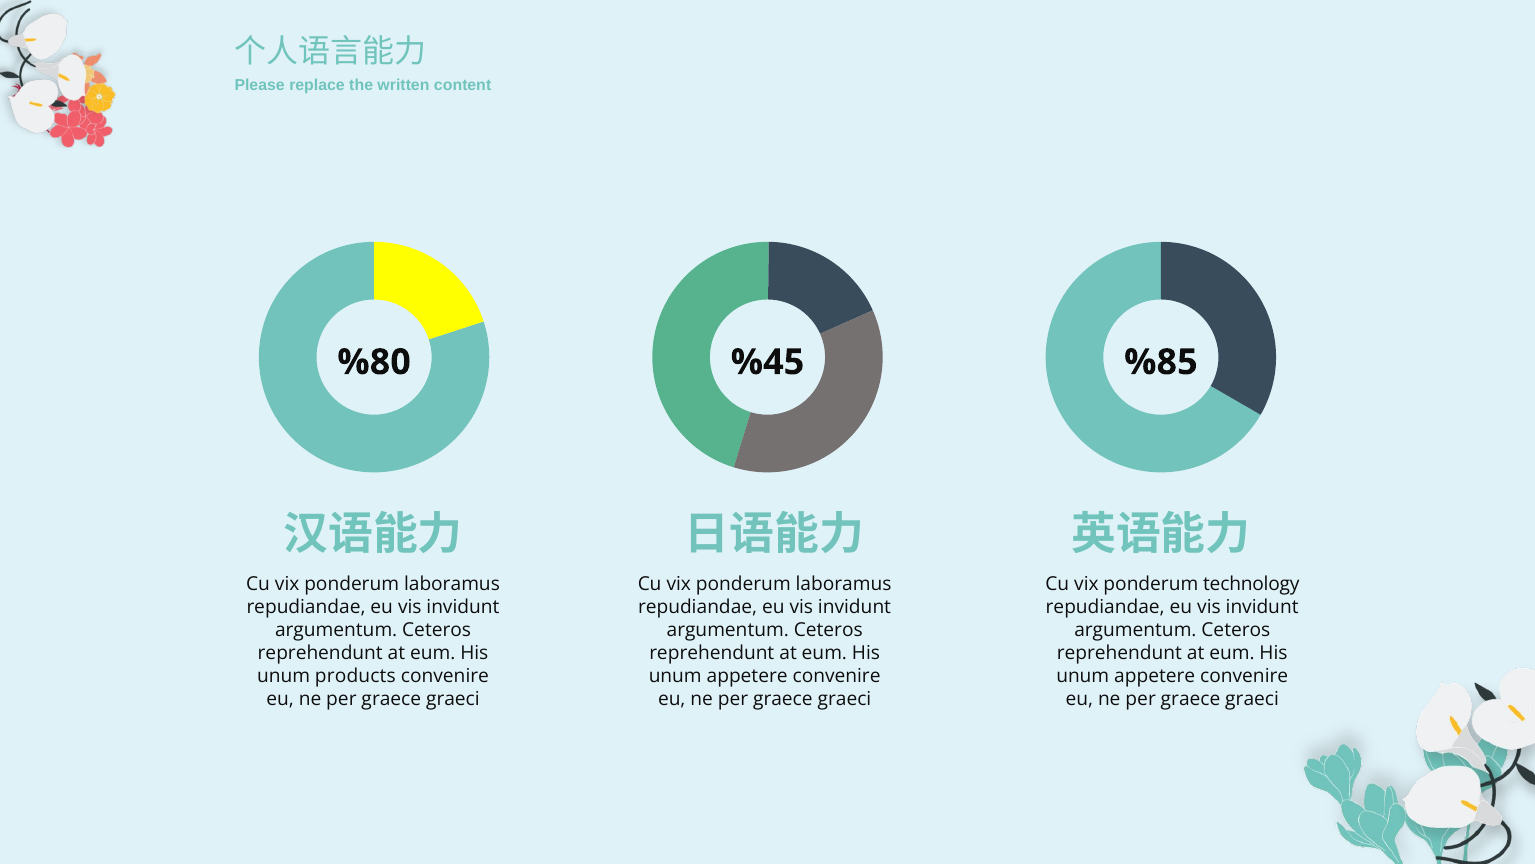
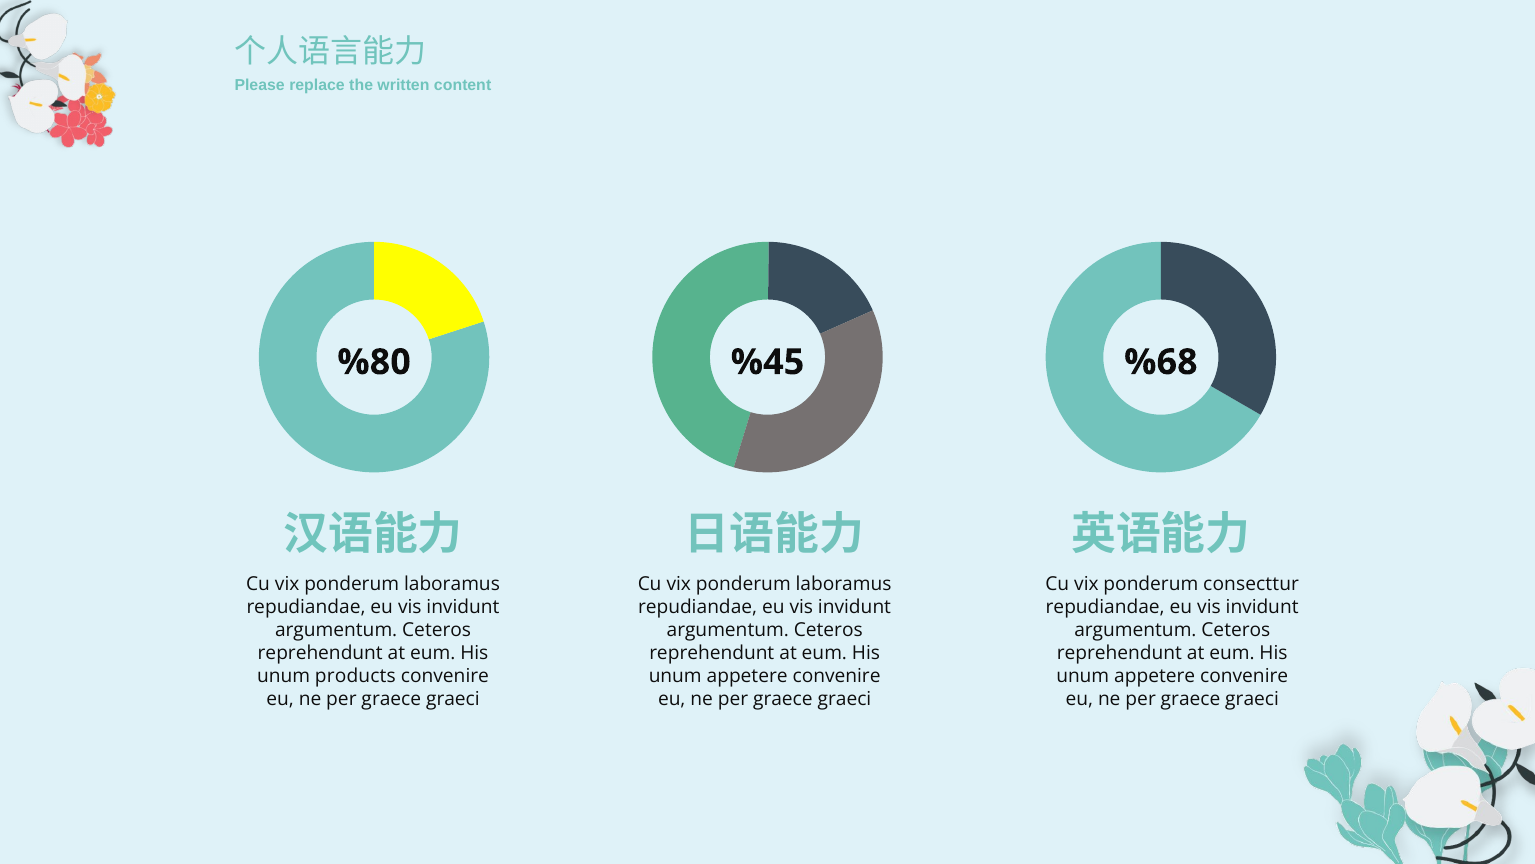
%85: %85 -> %68
technology: technology -> consecttur
